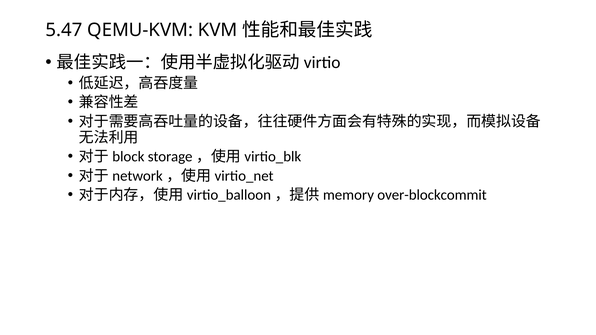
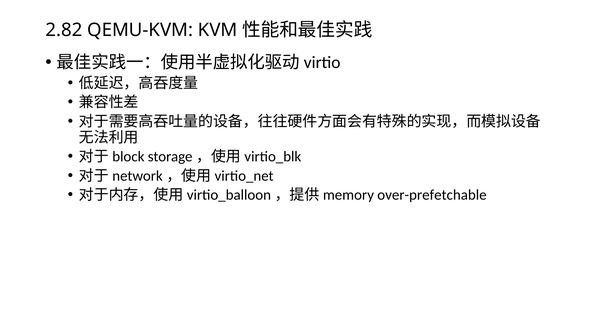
5.47: 5.47 -> 2.82
over-blockcommit: over-blockcommit -> over-prefetchable
